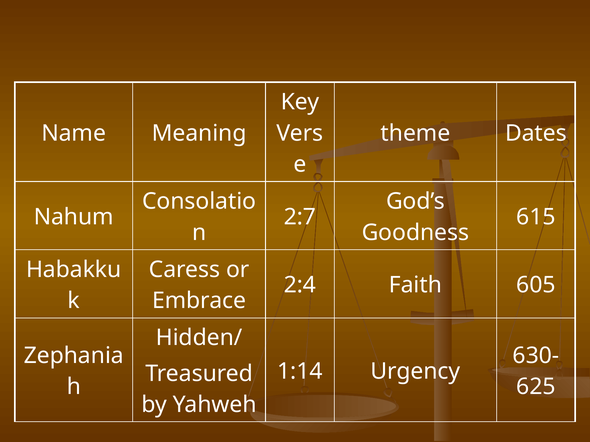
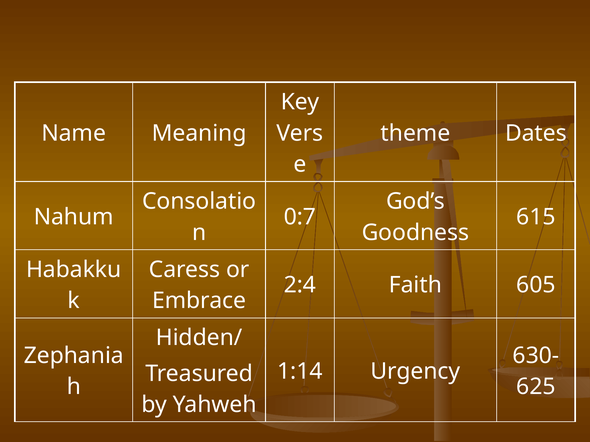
2:7: 2:7 -> 0:7
